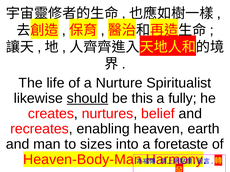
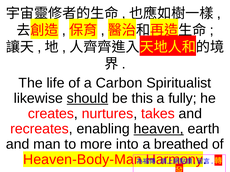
Nurture: Nurture -> Carbon
belief: belief -> takes
heaven underline: none -> present
sizes: sizes -> more
foretaste: foretaste -> breathed
